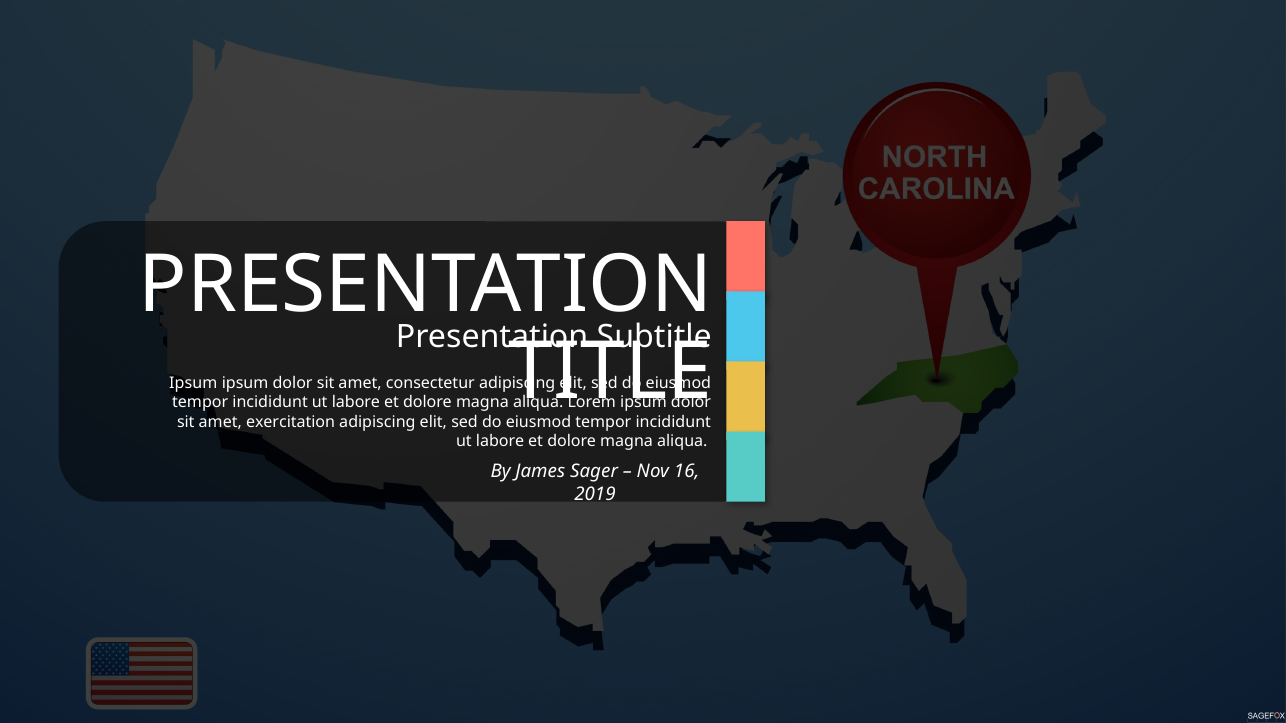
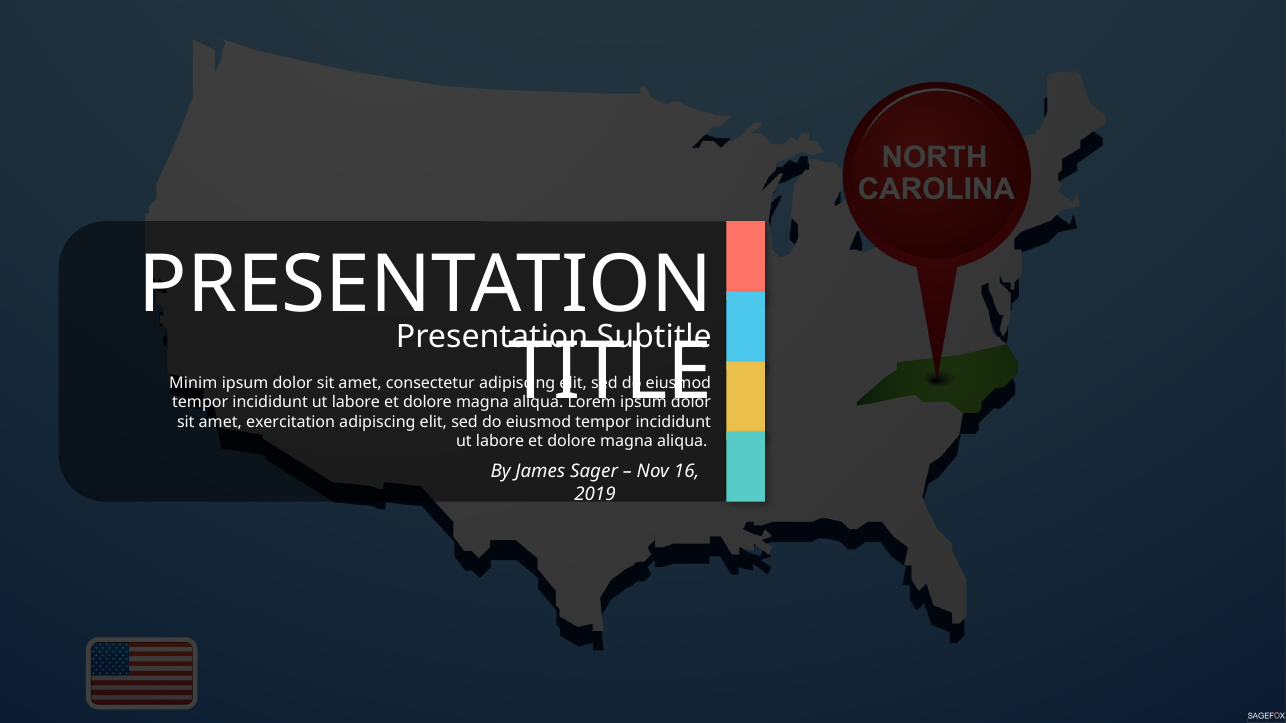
Ipsum at (193, 383): Ipsum -> Minim
